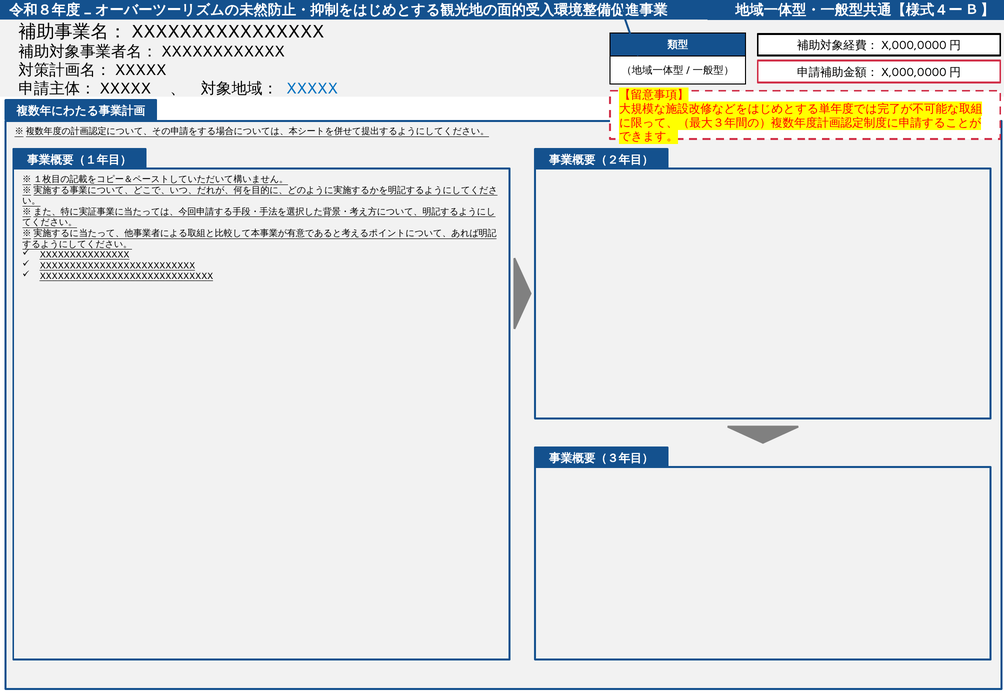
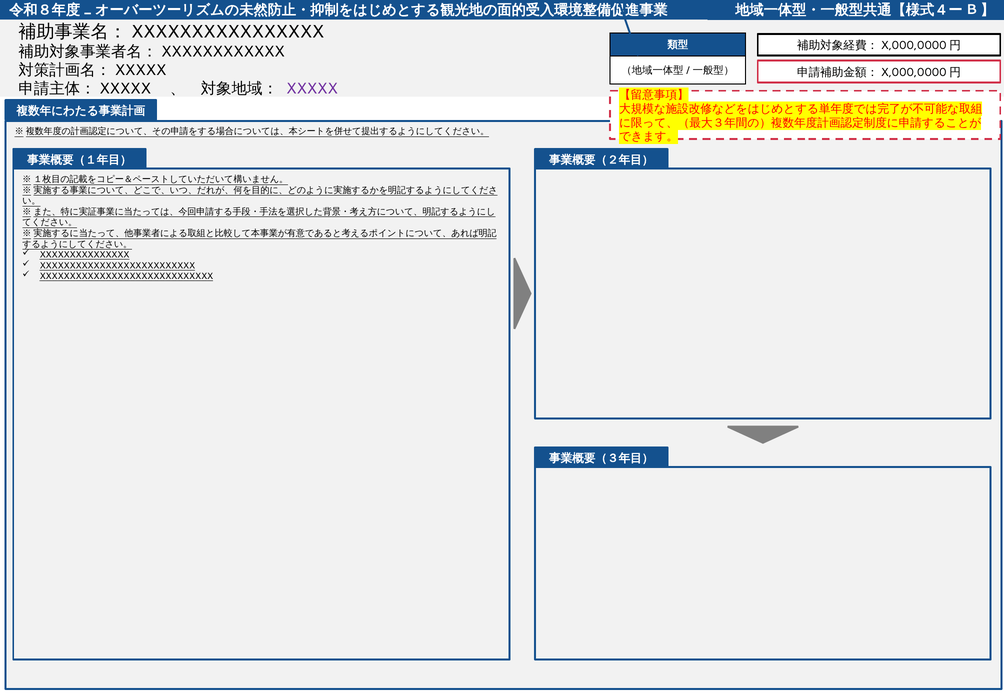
XXXXX colour: blue -> purple
